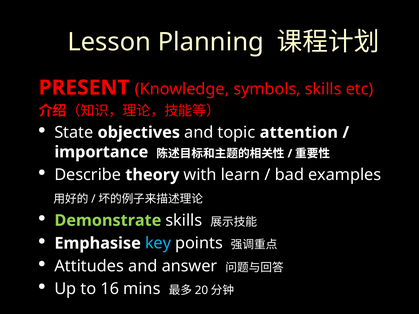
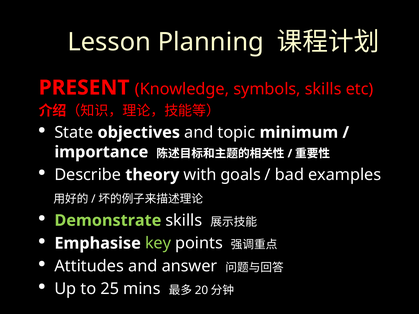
attention: attention -> minimum
learn: learn -> goals
key colour: light blue -> light green
16: 16 -> 25
